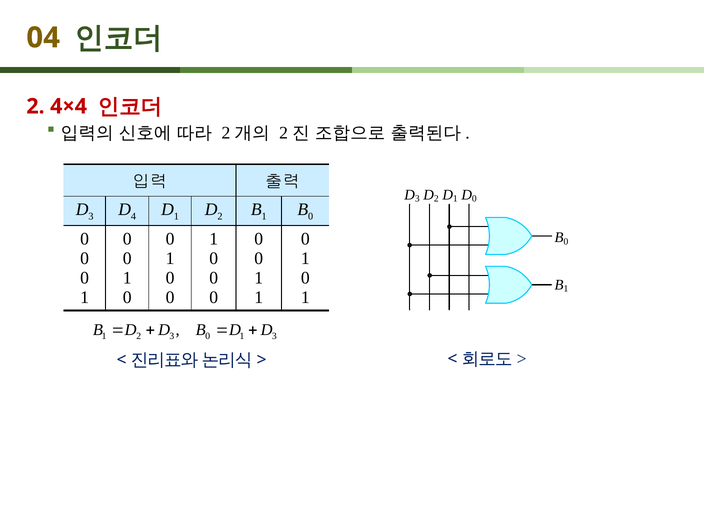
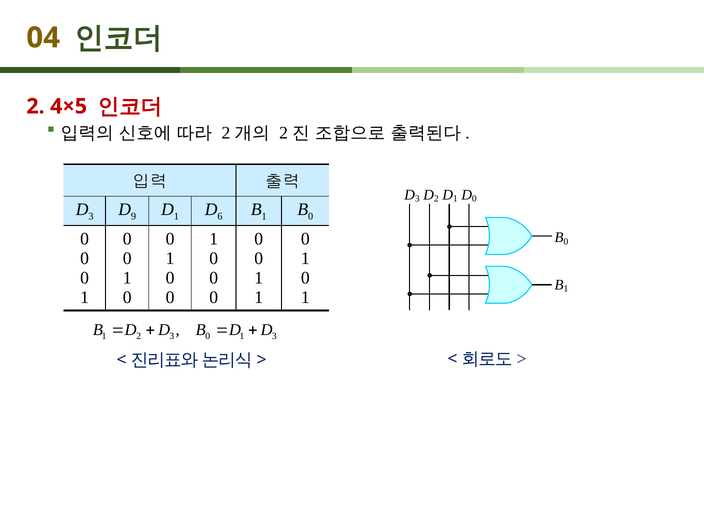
4×4: 4×4 -> 4×5
4: 4 -> 9
2 at (220, 216): 2 -> 6
